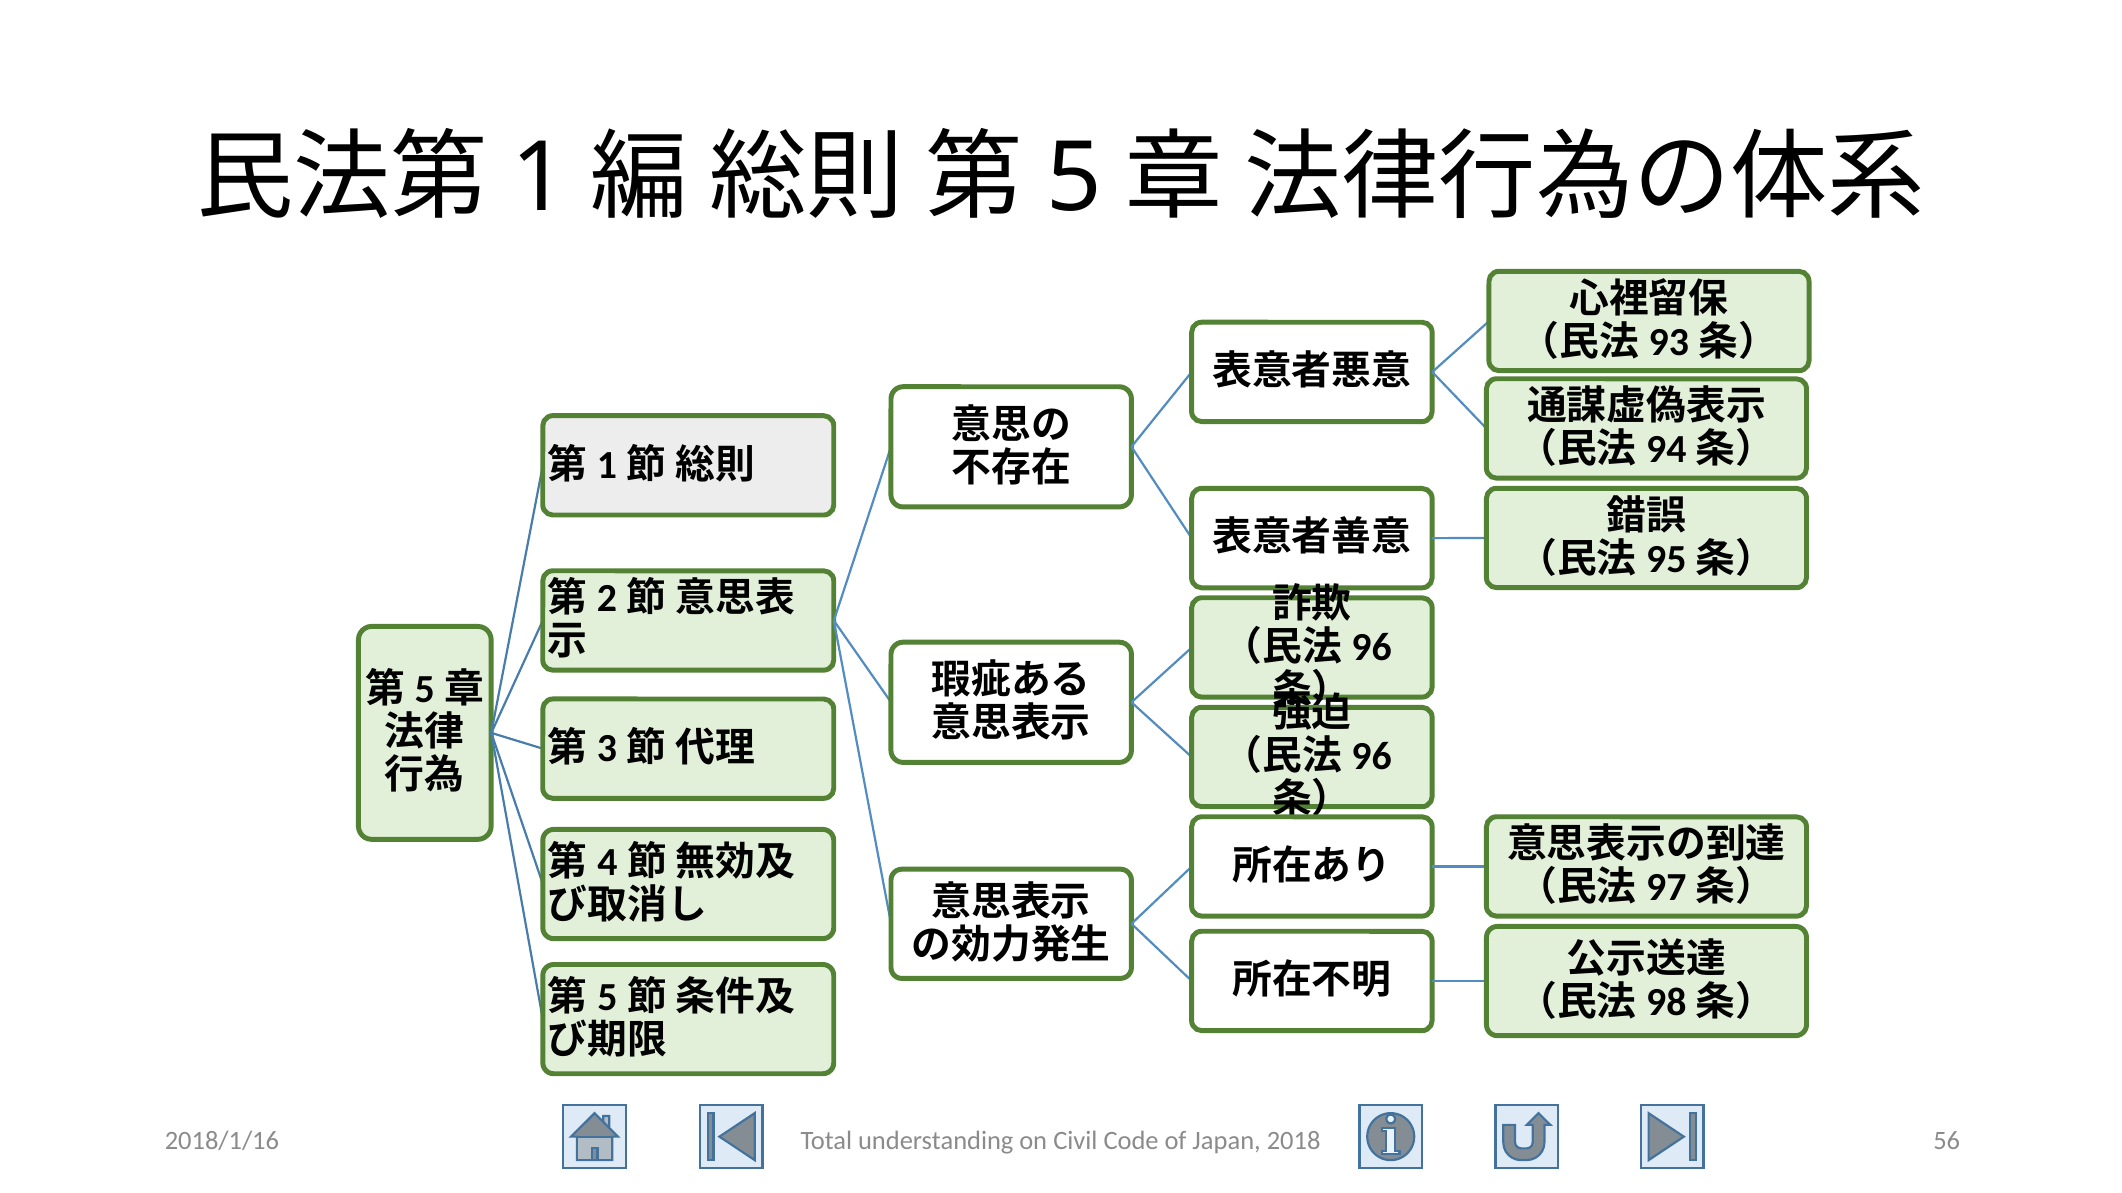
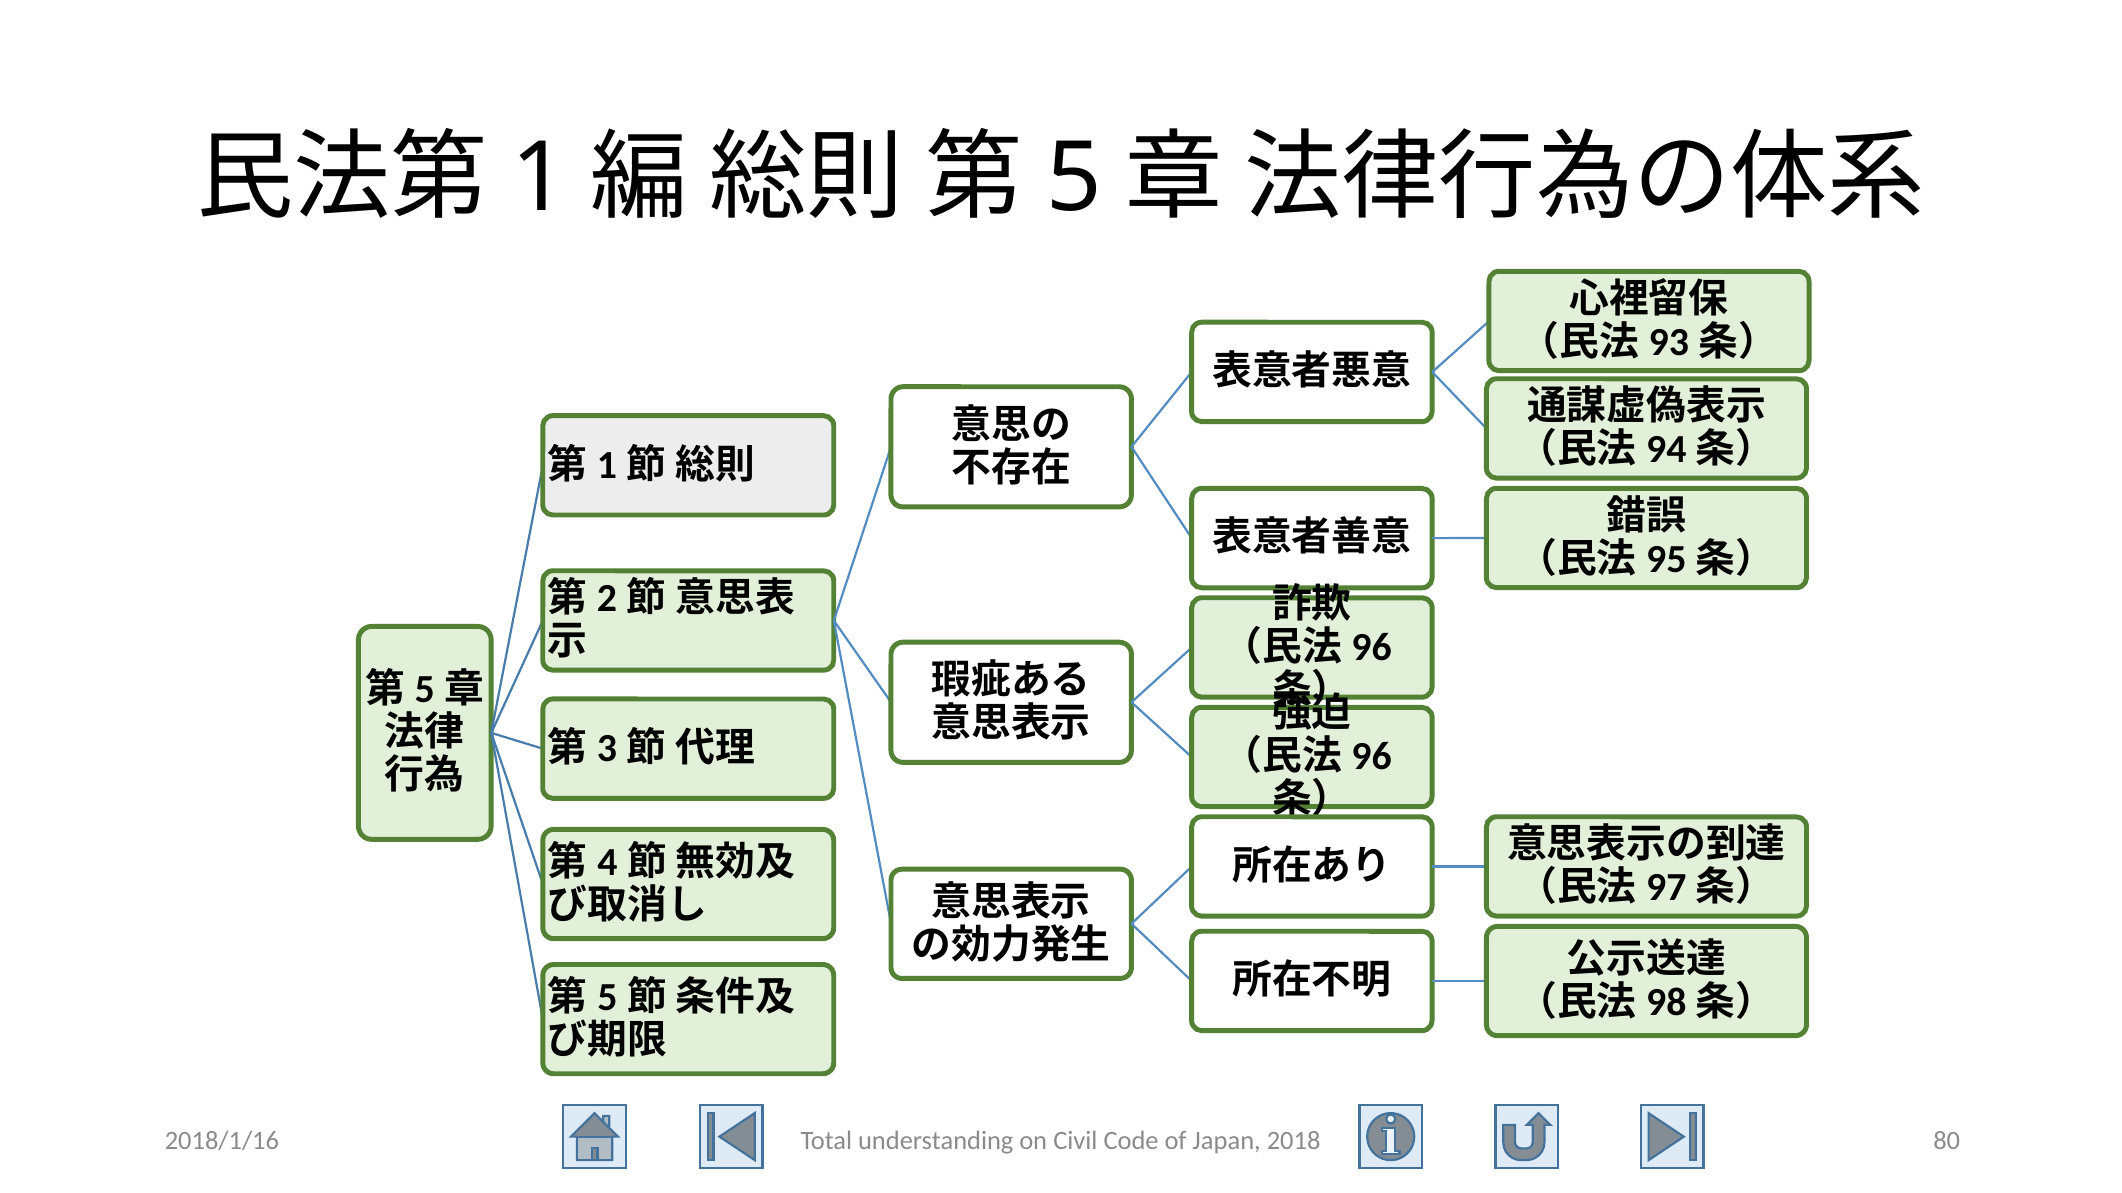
56: 56 -> 80
